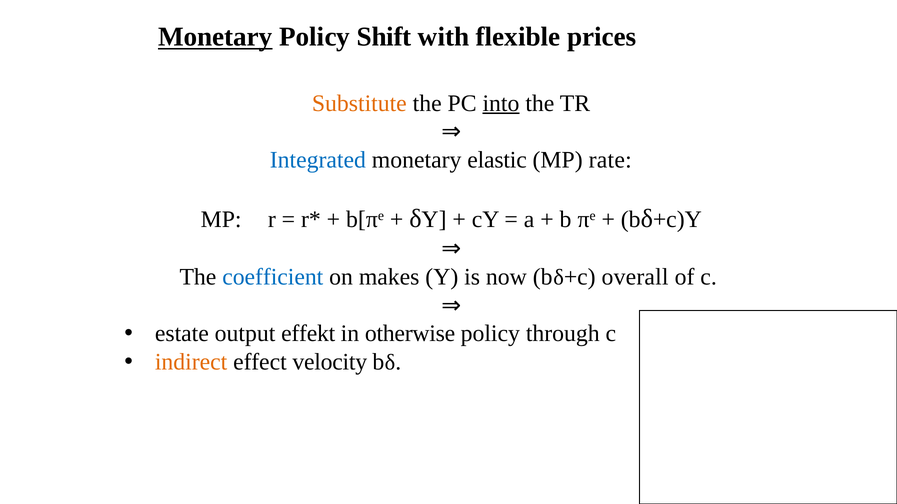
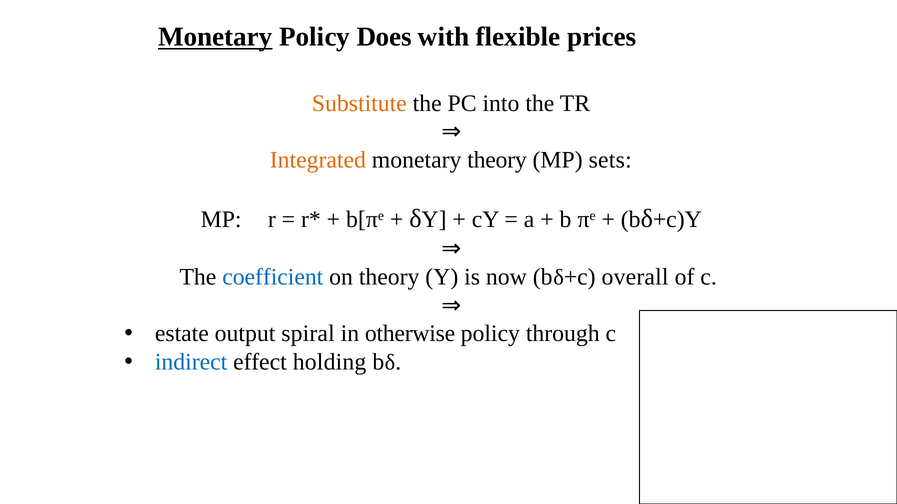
Shift: Shift -> Does
into underline: present -> none
Integrated colour: blue -> orange
monetary elastic: elastic -> theory
rate: rate -> sets
on makes: makes -> theory
effekt: effekt -> spiral
indirect colour: orange -> blue
velocity: velocity -> holding
